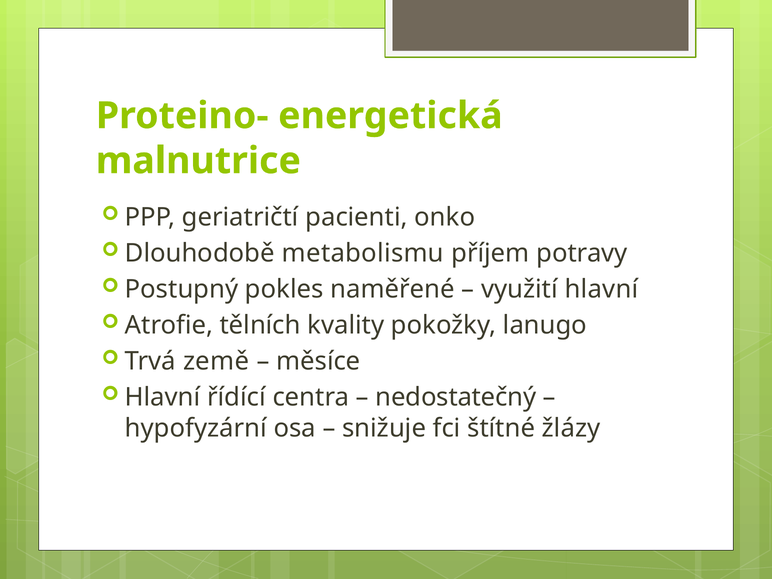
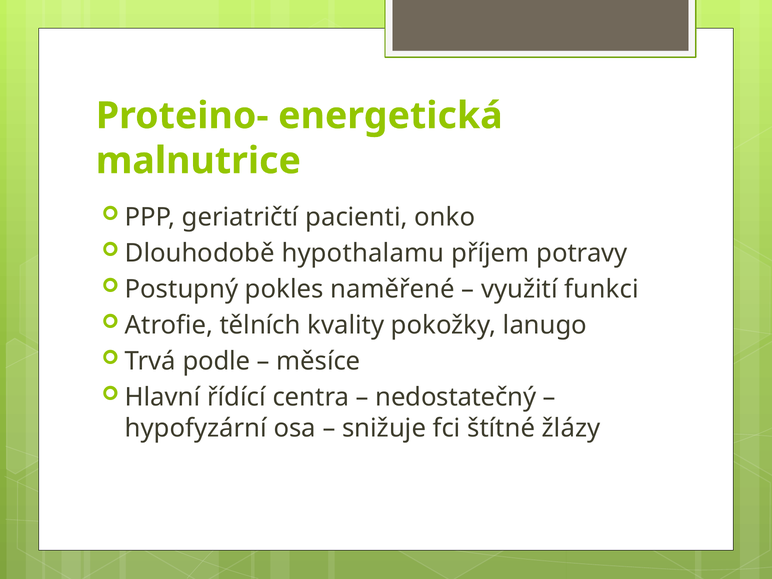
metabolismu: metabolismu -> hypothalamu
využití hlavní: hlavní -> funkci
země: země -> podle
